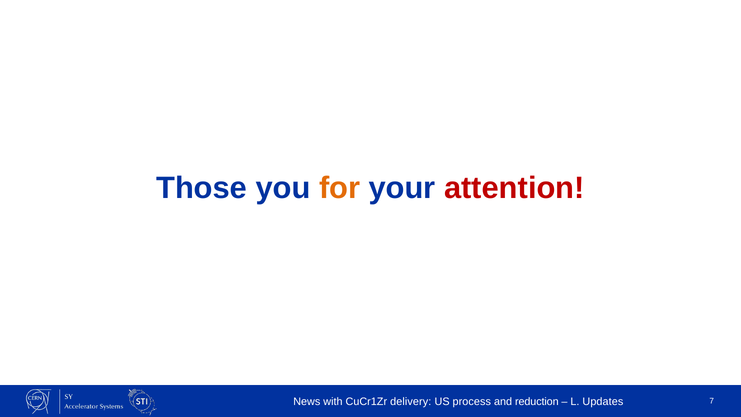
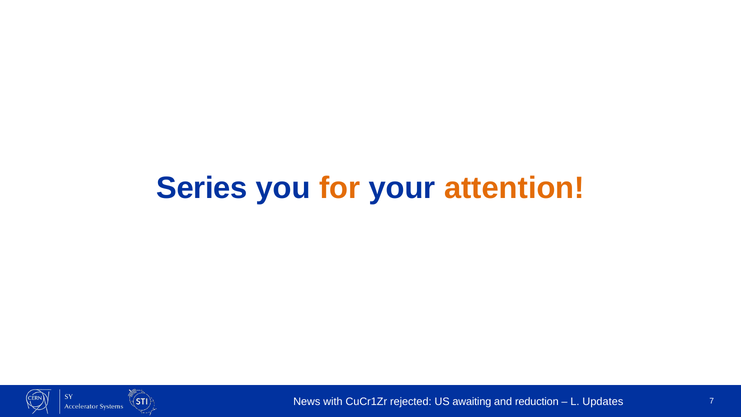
Those: Those -> Series
attention colour: red -> orange
delivery: delivery -> rejected
process: process -> awaiting
